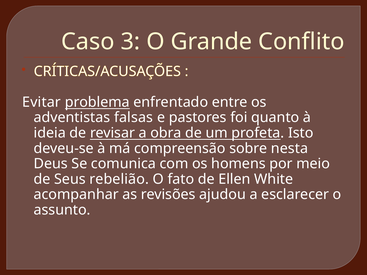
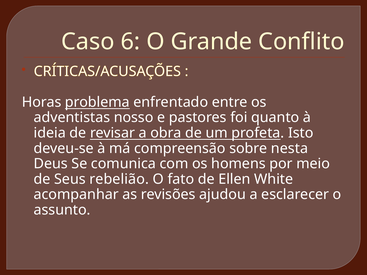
3: 3 -> 6
Evitar: Evitar -> Horas
falsas: falsas -> nosso
